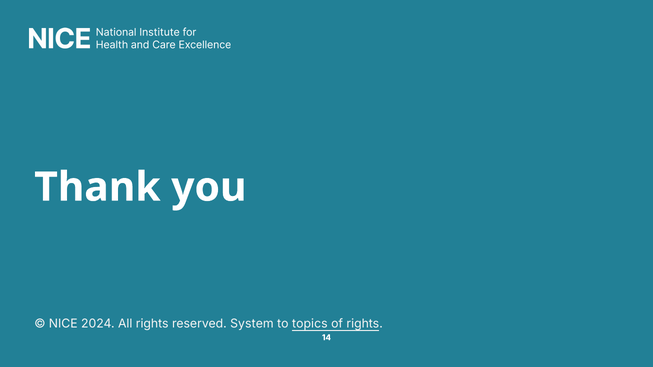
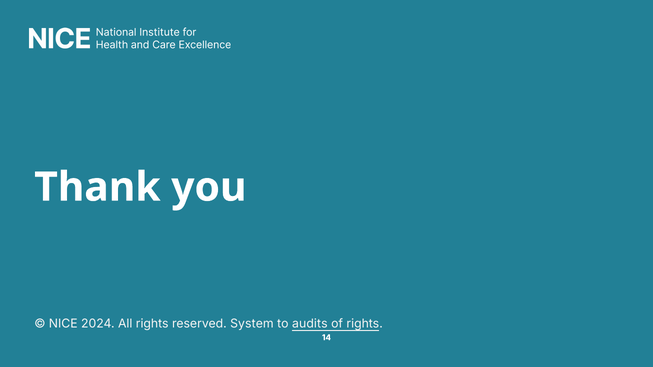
topics: topics -> audits
